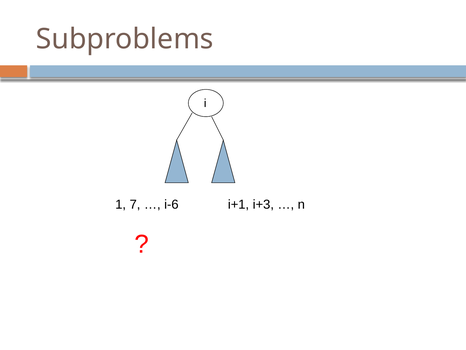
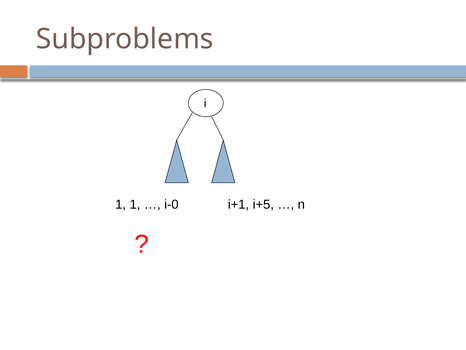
1 7: 7 -> 1
i-6: i-6 -> i-0
i+3: i+3 -> i+5
